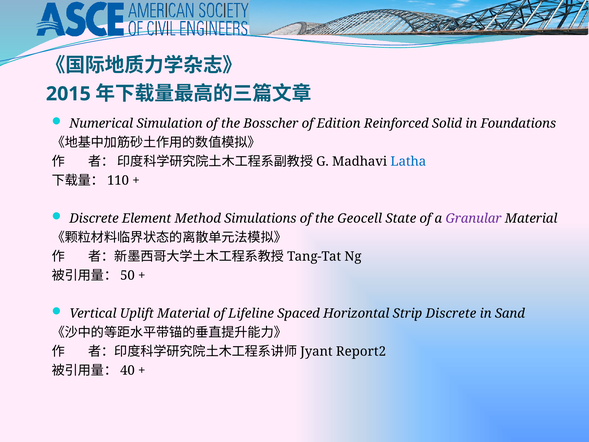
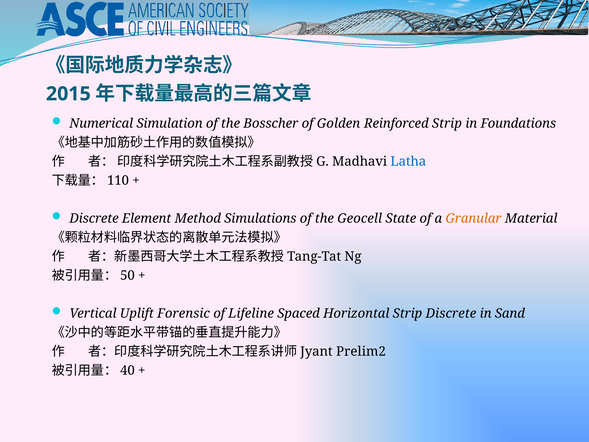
Edition: Edition -> Golden
Reinforced Solid: Solid -> Strip
Granular colour: purple -> orange
Uplift Material: Material -> Forensic
Report2: Report2 -> Prelim2
